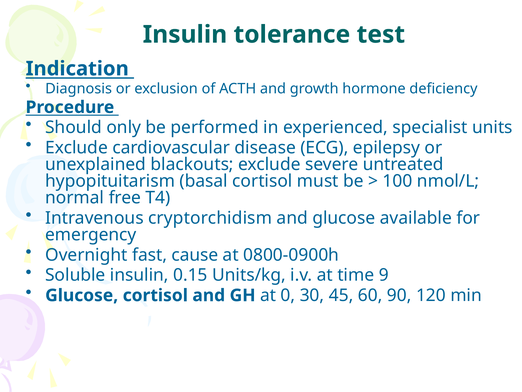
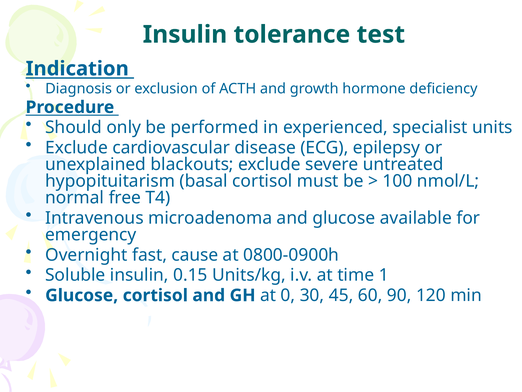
cryptorchidism: cryptorchidism -> microadenoma
9: 9 -> 1
